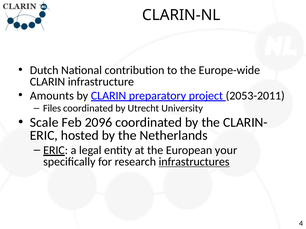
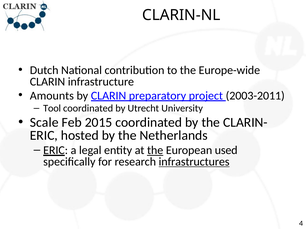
2053-2011: 2053-2011 -> 2003-2011
Files: Files -> Tool
2096: 2096 -> 2015
the at (155, 151) underline: none -> present
your: your -> used
